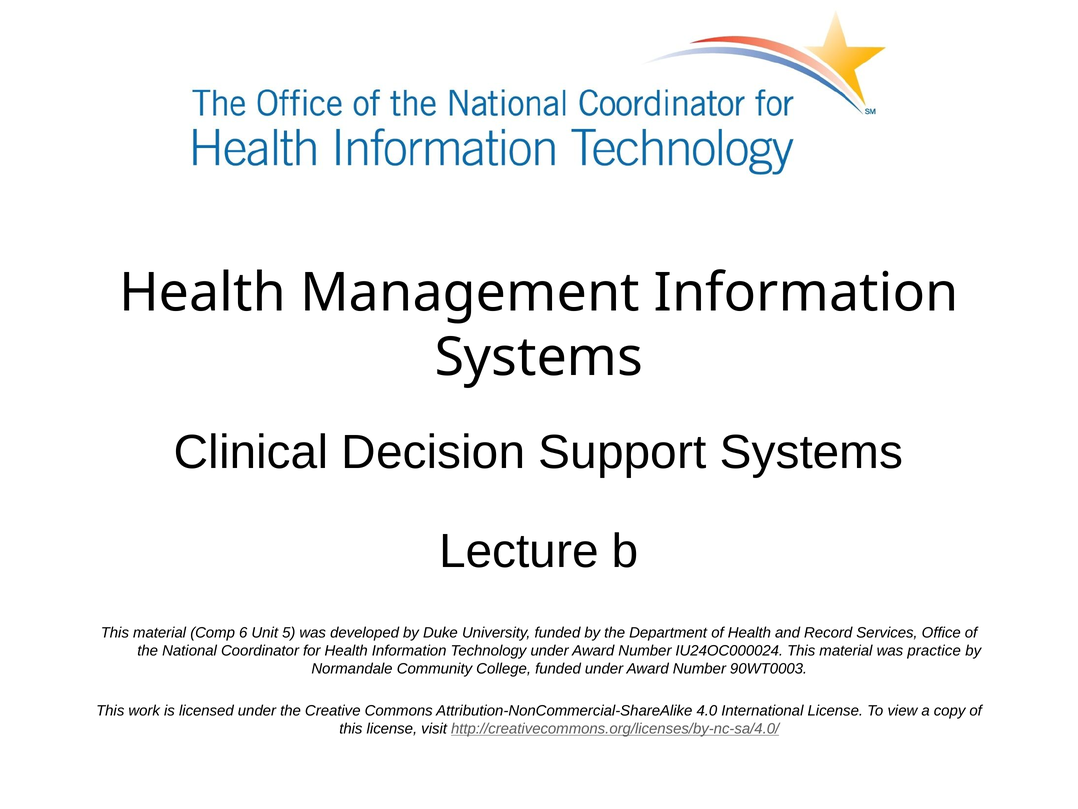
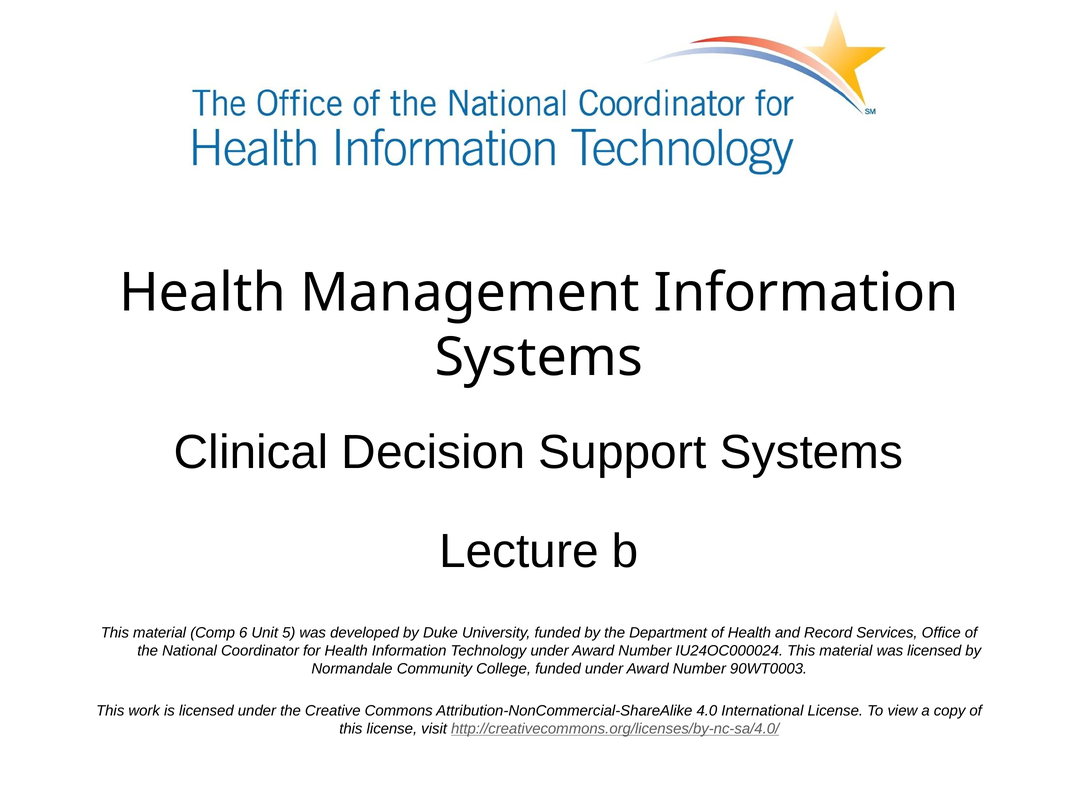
was practice: practice -> licensed
